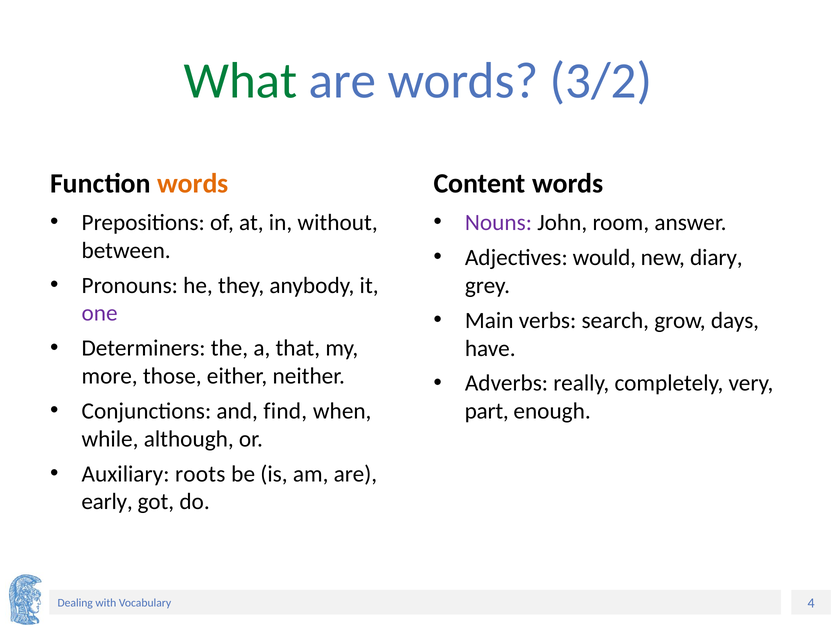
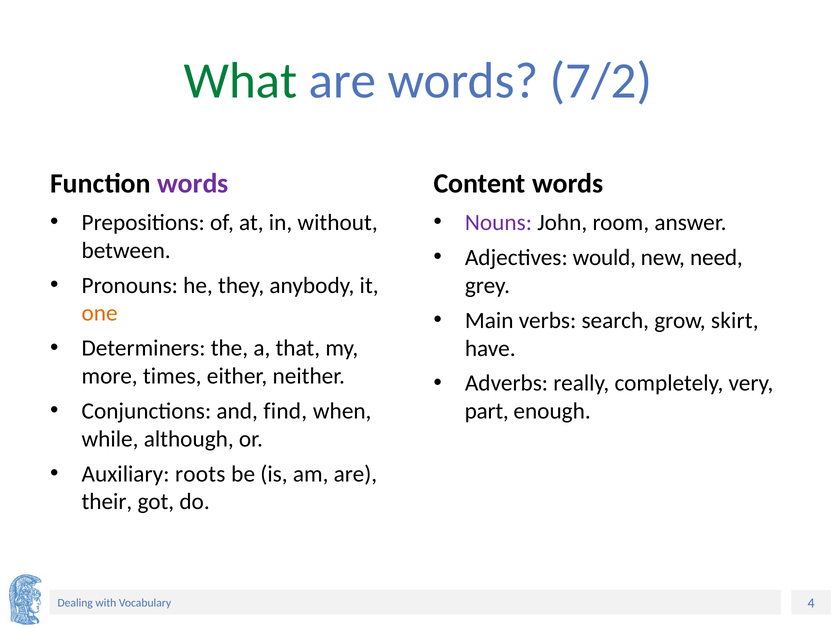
3/2: 3/2 -> 7/2
words at (193, 184) colour: orange -> purple
diary: diary -> need
one colour: purple -> orange
days: days -> skirt
those: those -> times
early: early -> their
